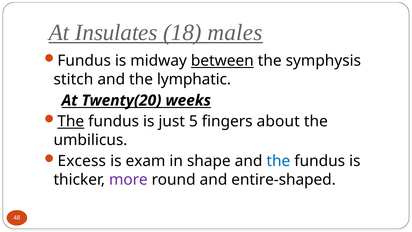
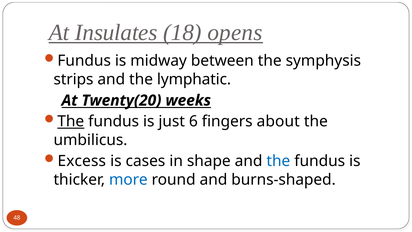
males: males -> opens
between underline: present -> none
stitch: stitch -> strips
5: 5 -> 6
exam: exam -> cases
more colour: purple -> blue
entire-shaped: entire-shaped -> burns-shaped
